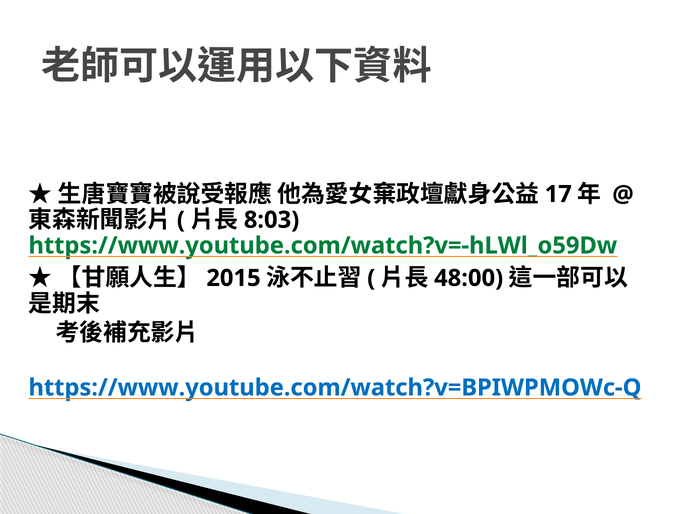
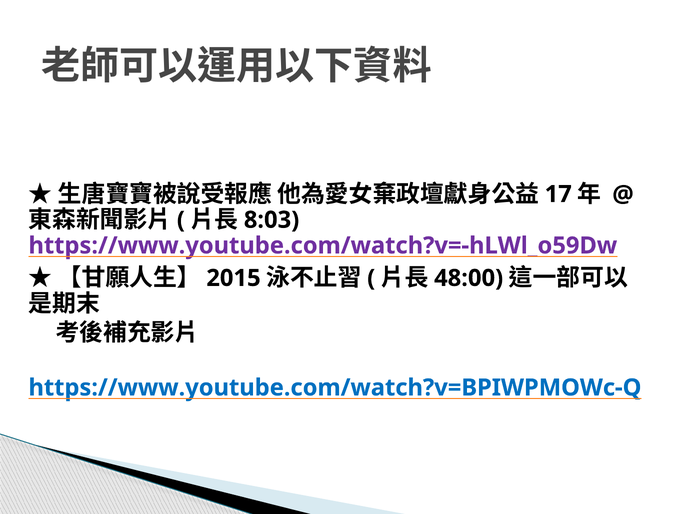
https://www.youtube.com/watch?v=-hLWl_o59Dw colour: green -> purple
